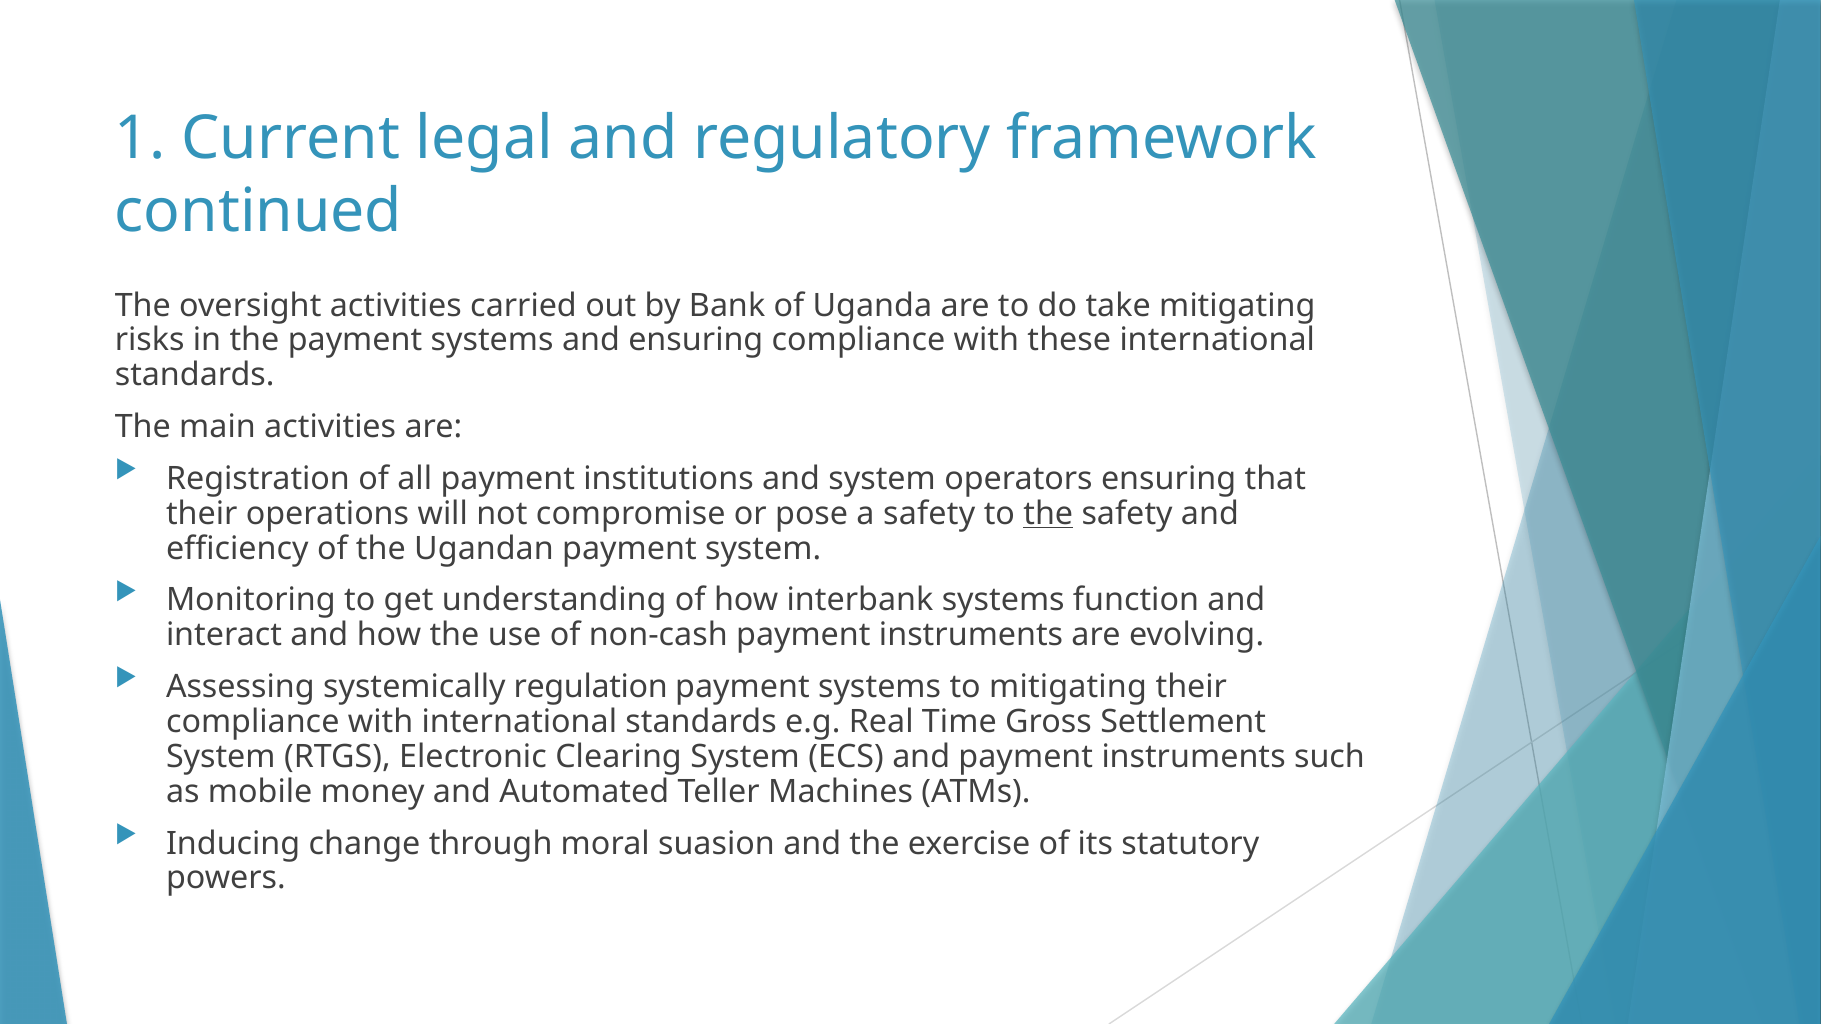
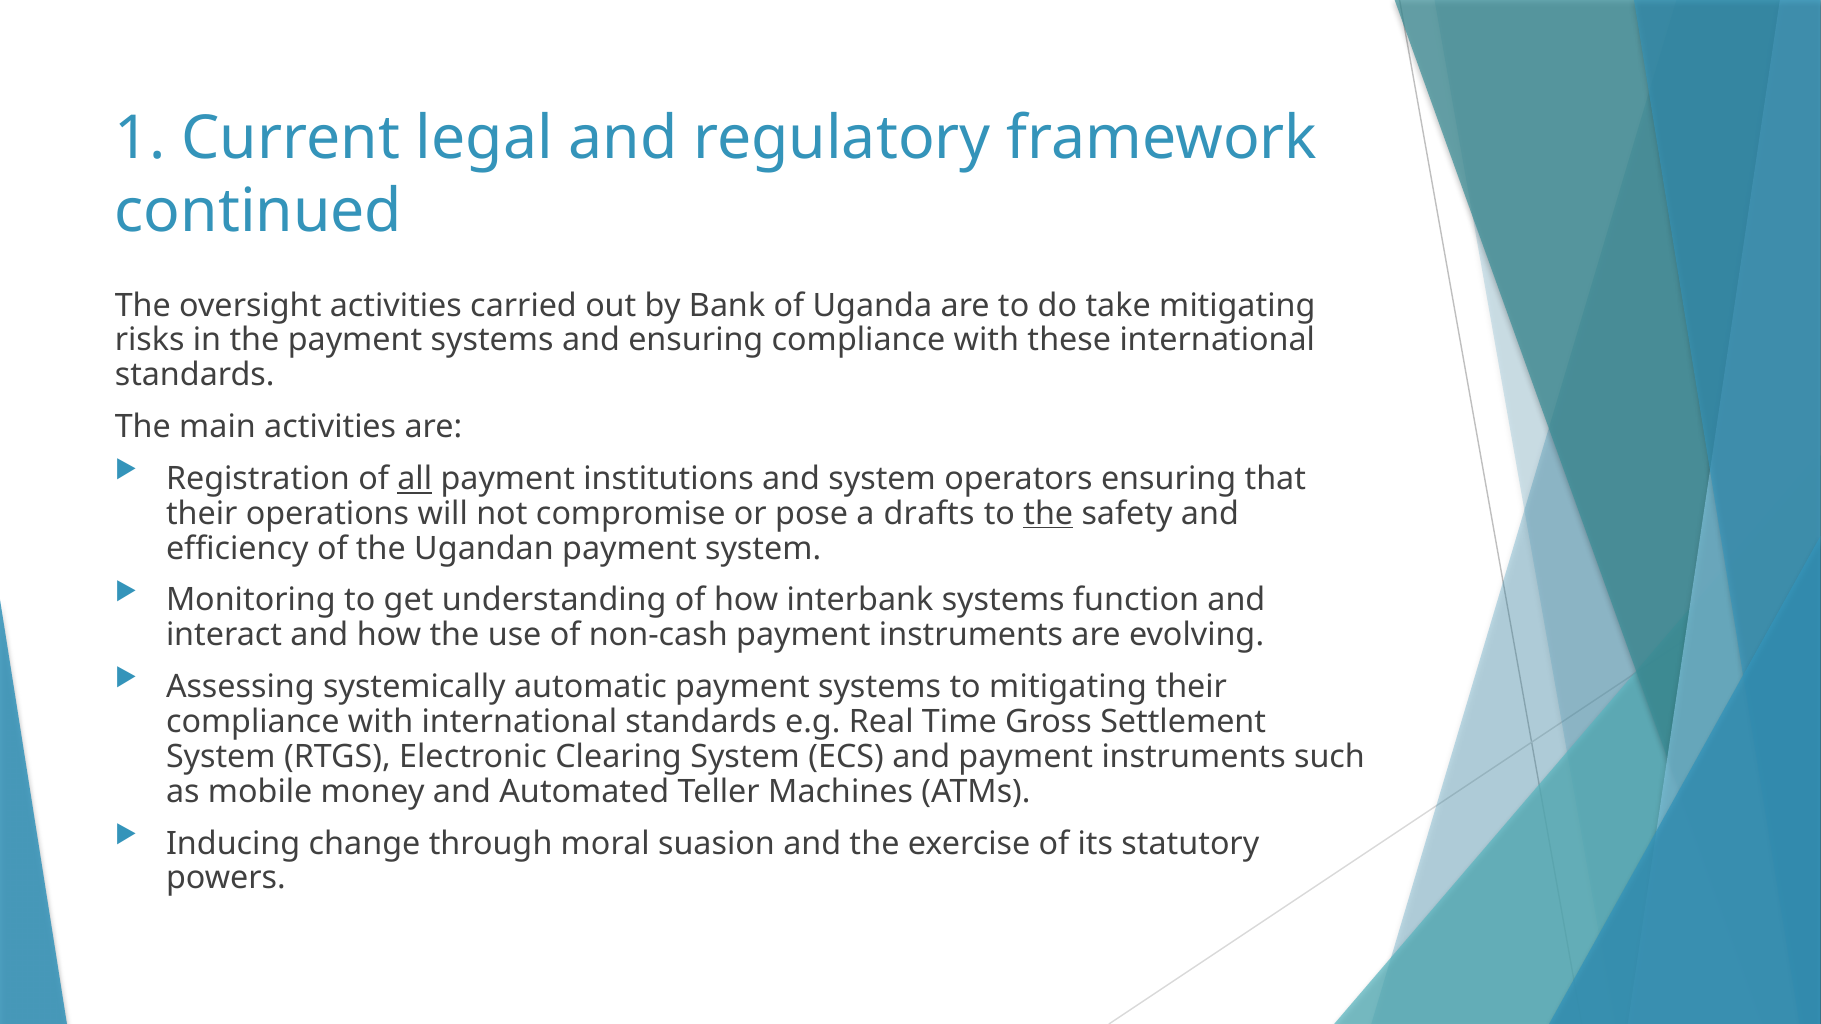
all underline: none -> present
a safety: safety -> drafts
regulation: regulation -> automatic
